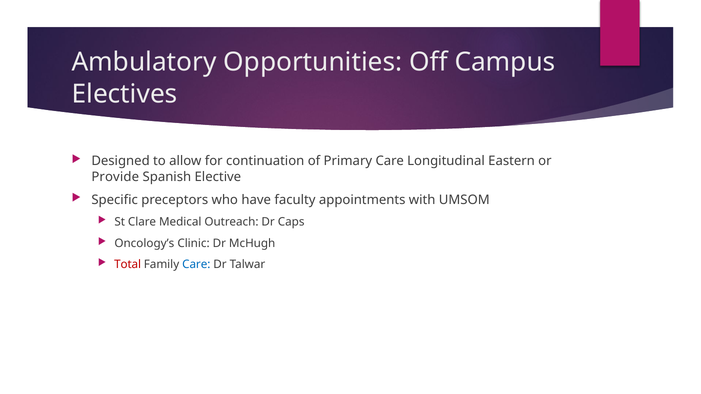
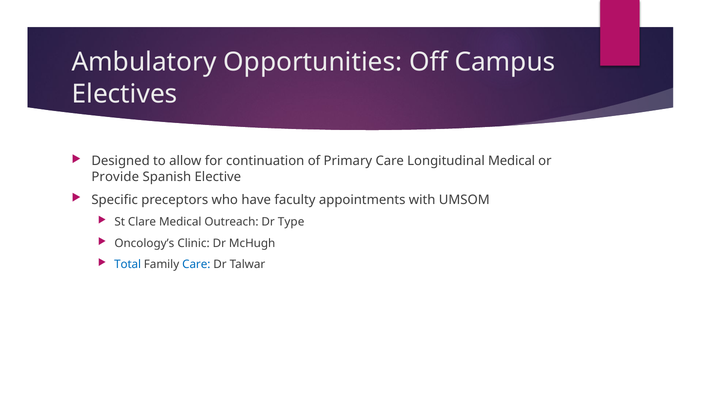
Longitudinal Eastern: Eastern -> Medical
Caps: Caps -> Type
Total colour: red -> blue
